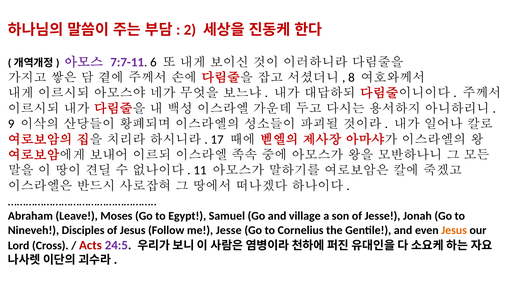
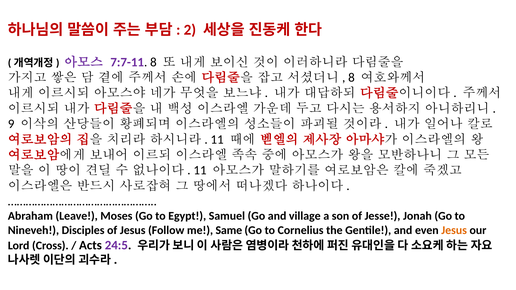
7:7-11 6: 6 -> 8
17 at (217, 140): 17 -> 11
me Jesse: Jesse -> Same
Acts colour: red -> black
